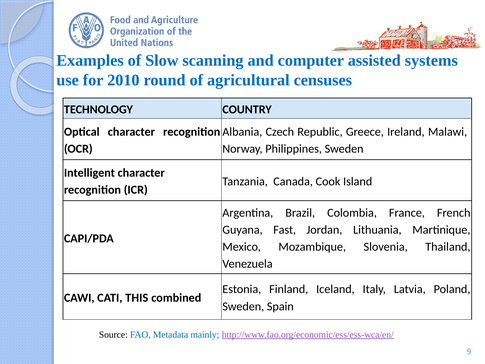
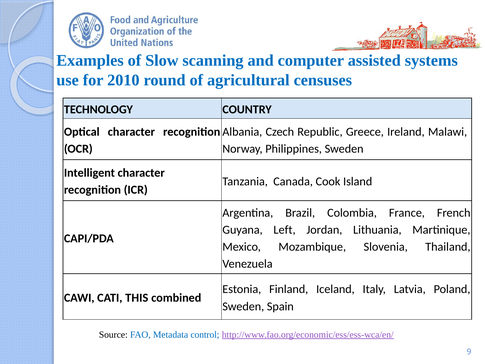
Fast: Fast -> Left
mainly: mainly -> control
